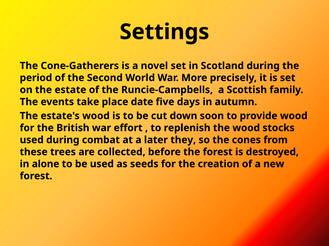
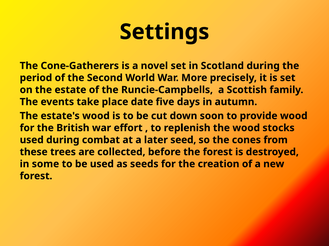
they: they -> seed
alone: alone -> some
